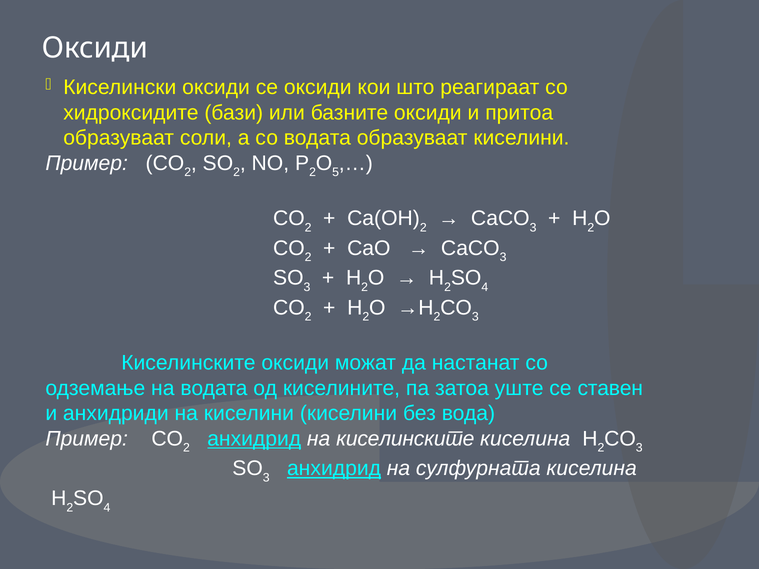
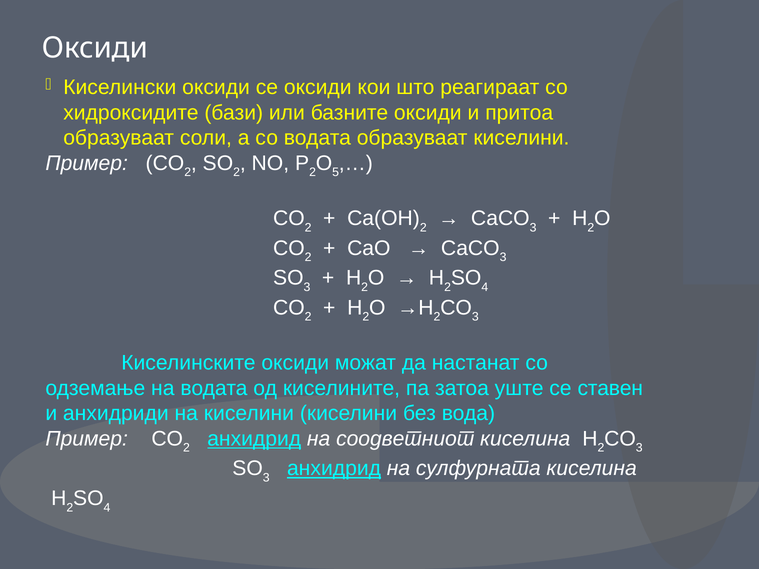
на киселинските: киселинските -> соодветниот
